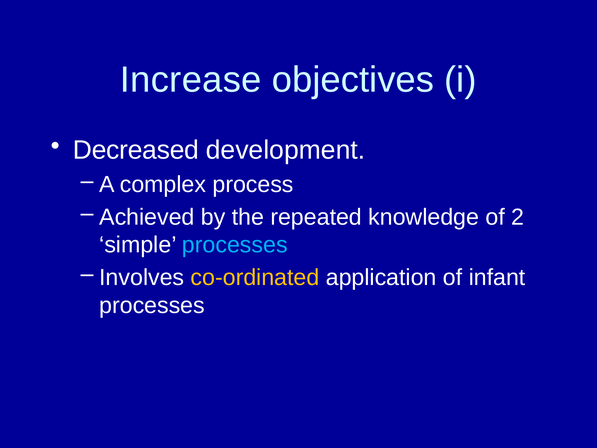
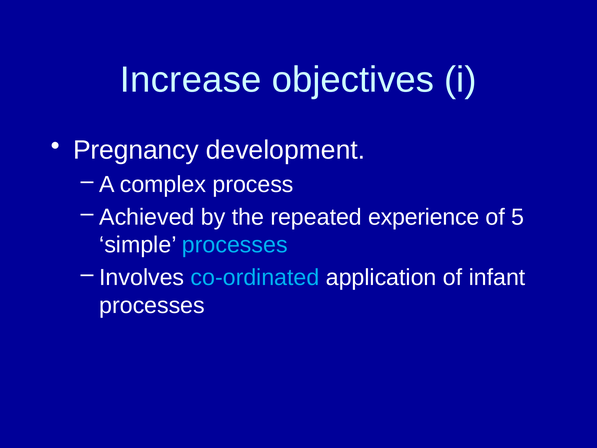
Decreased: Decreased -> Pregnancy
knowledge: knowledge -> experience
2: 2 -> 5
co-ordinated colour: yellow -> light blue
